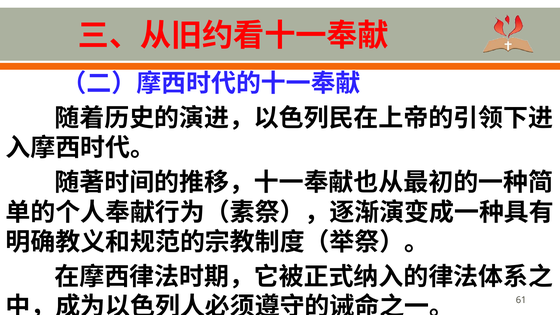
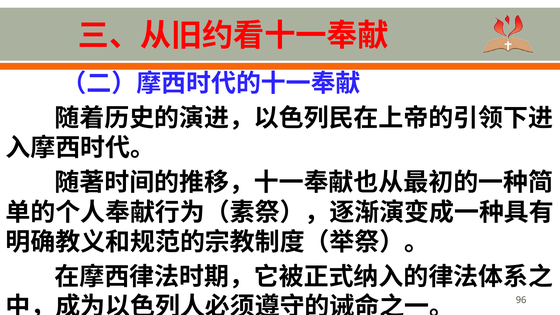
61: 61 -> 96
